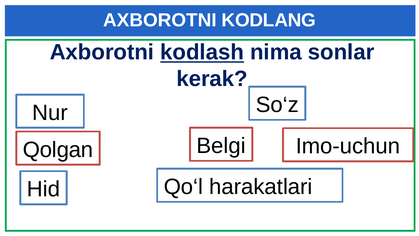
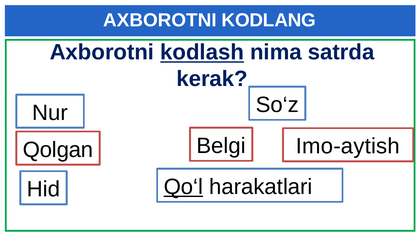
sonlar: sonlar -> satrda
Imo-uchun: Imo-uchun -> Imo-aytish
Qo‘l underline: none -> present
